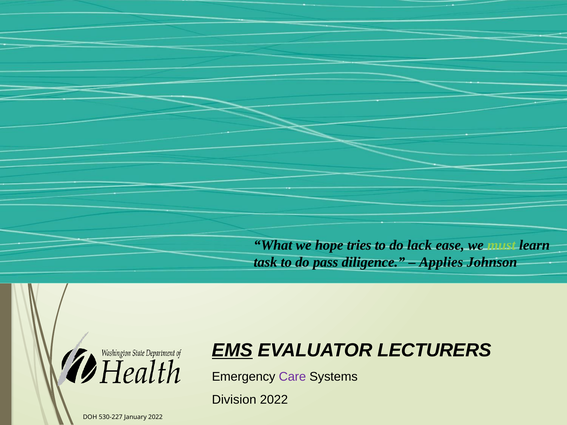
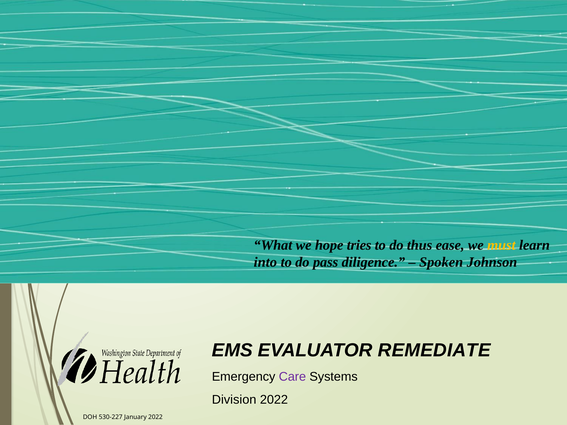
lack: lack -> thus
must colour: light green -> yellow
task: task -> into
Applies: Applies -> Spoken
EMS underline: present -> none
LECTURERS: LECTURERS -> REMEDIATE
